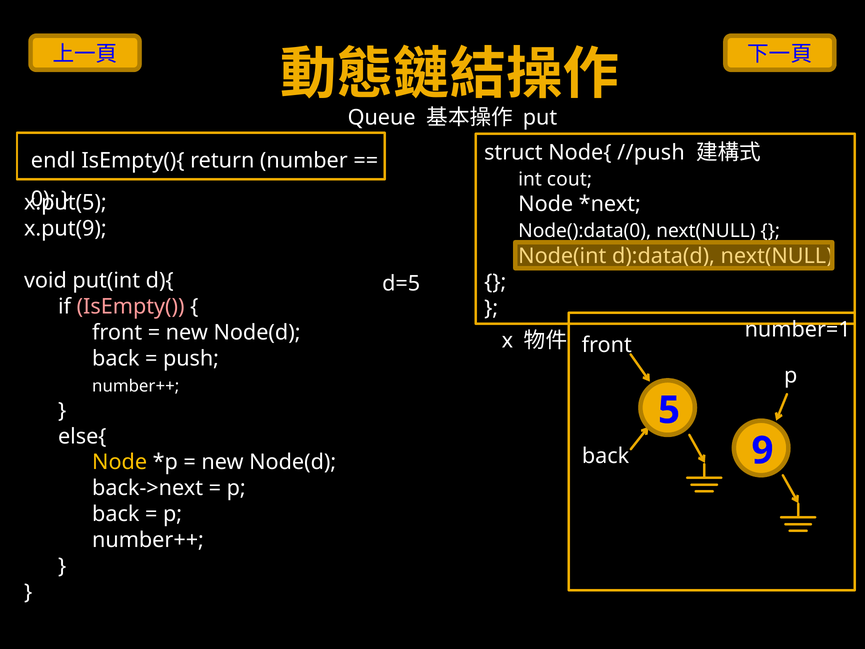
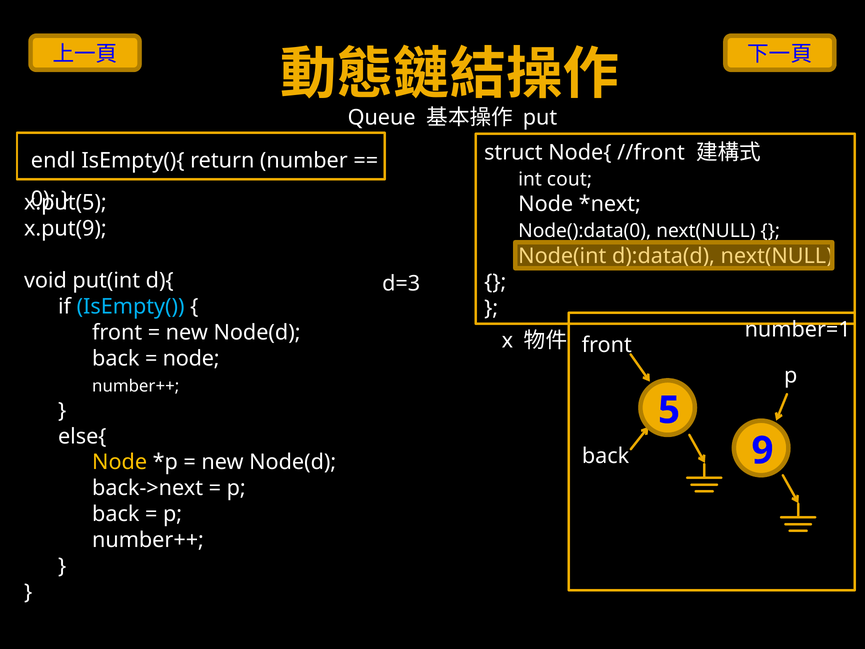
//push: //push -> //front
d=5: d=5 -> d=3
IsEmpty( colour: pink -> light blue
push at (191, 358): push -> node
